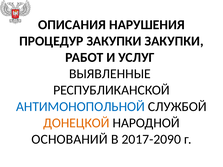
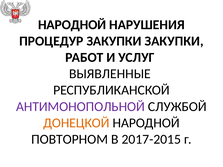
ОПИСАНИЯ at (72, 25): ОПИСАНИЯ -> НАРОДНОЙ
АНТИМОНОПОЛЬНОЙ colour: blue -> purple
ОСНОВАНИЙ: ОСНОВАНИЙ -> ПОВТОРНОМ
2017-2090: 2017-2090 -> 2017-2015
